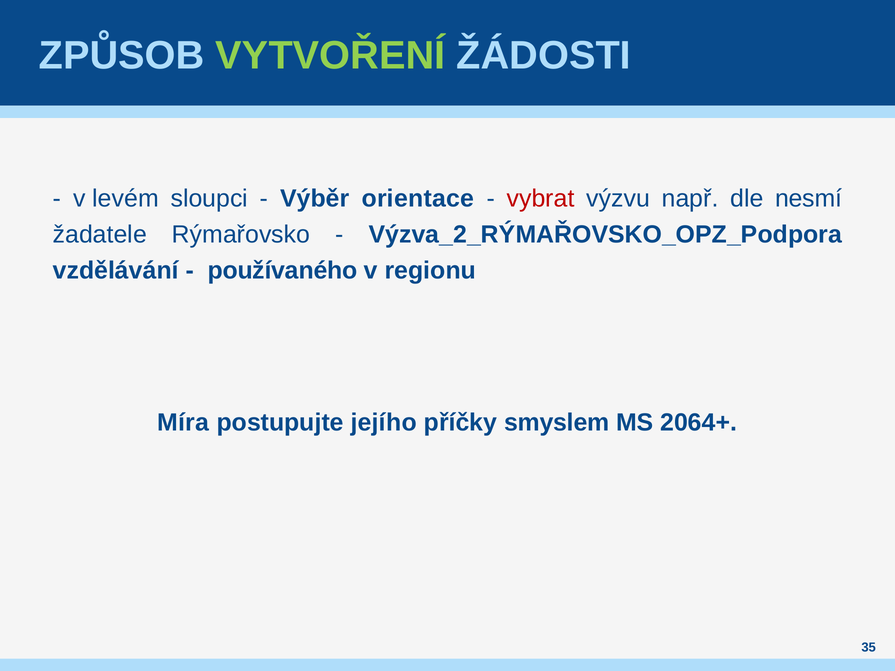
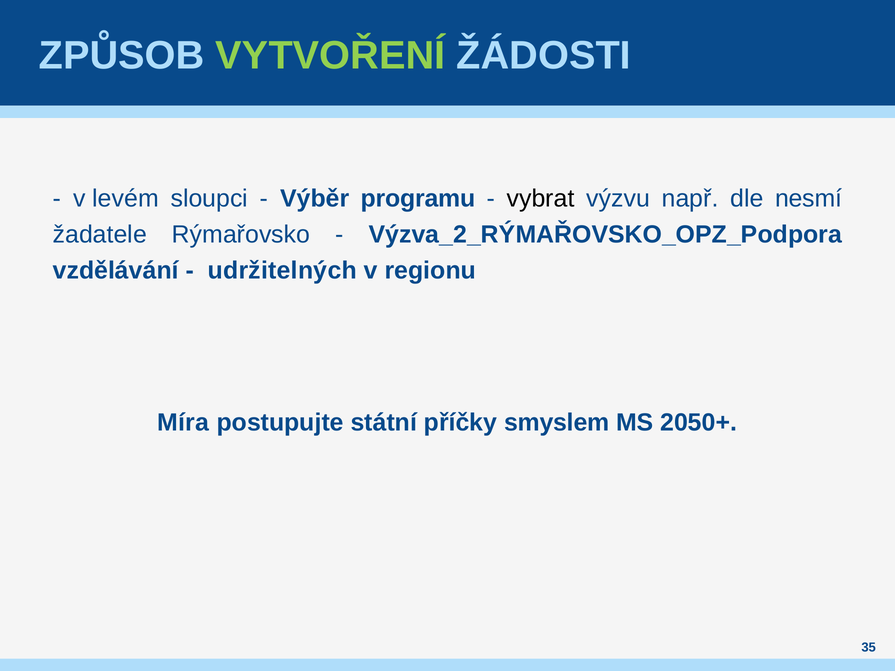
orientace: orientace -> programu
vybrat colour: red -> black
používaného: používaného -> udržitelných
jejího: jejího -> státní
2064+: 2064+ -> 2050+
